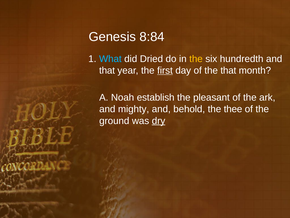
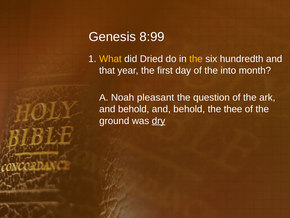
8:84: 8:84 -> 8:99
What colour: light blue -> yellow
first underline: present -> none
the that: that -> into
establish: establish -> pleasant
pleasant: pleasant -> question
mighty at (134, 109): mighty -> behold
